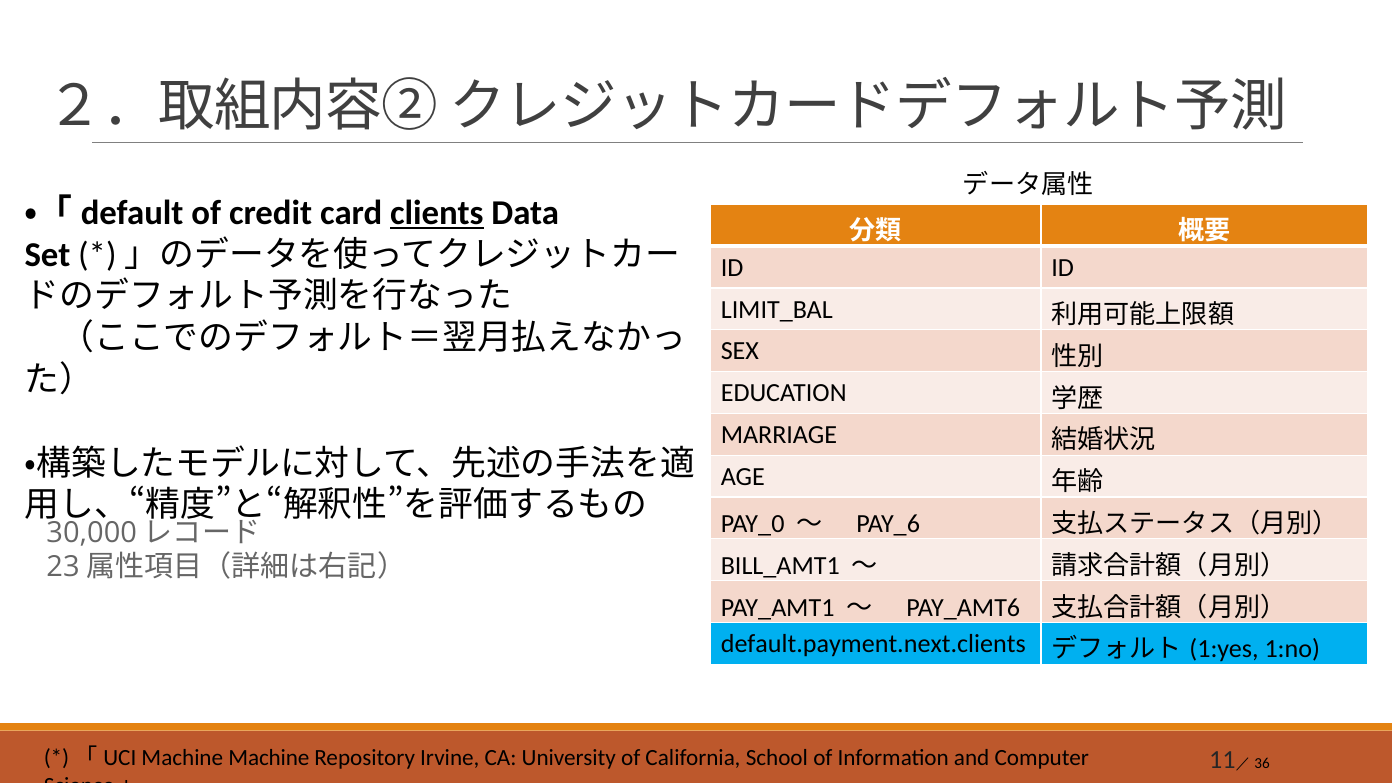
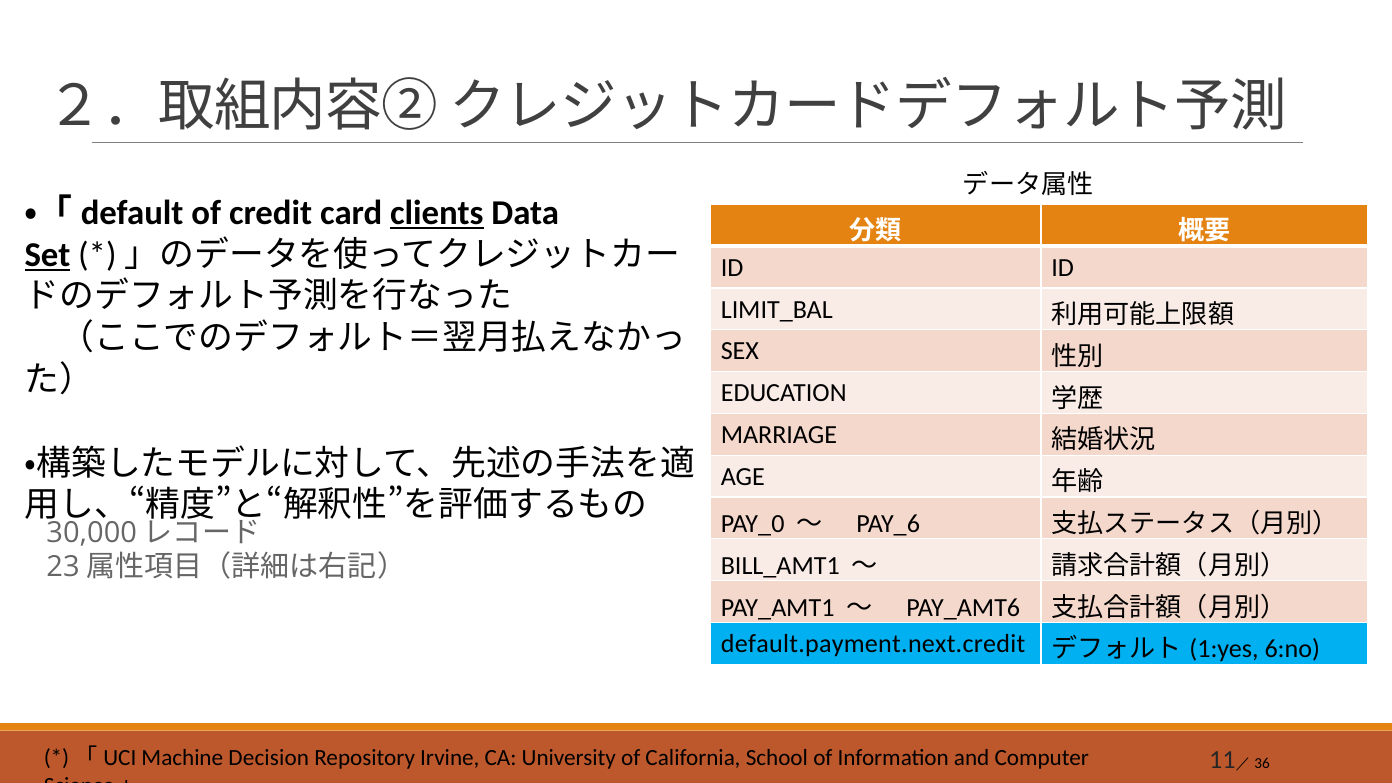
Set underline: none -> present
default.payment.next.clients: default.payment.next.clients -> default.payment.next.credit
1:no: 1:no -> 6:no
Machine Machine: Machine -> Decision
